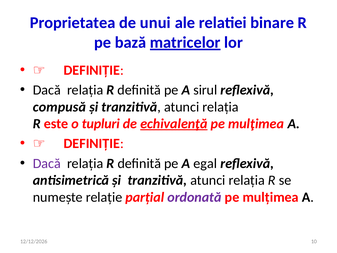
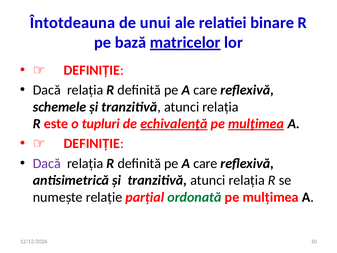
Proprietatea: Proprietatea -> Întotdeauna
sirul at (205, 90): sirul -> care
compusă: compusă -> schemele
mulţimea underline: none -> present
egal at (205, 163): egal -> care
ordonată colour: purple -> green
